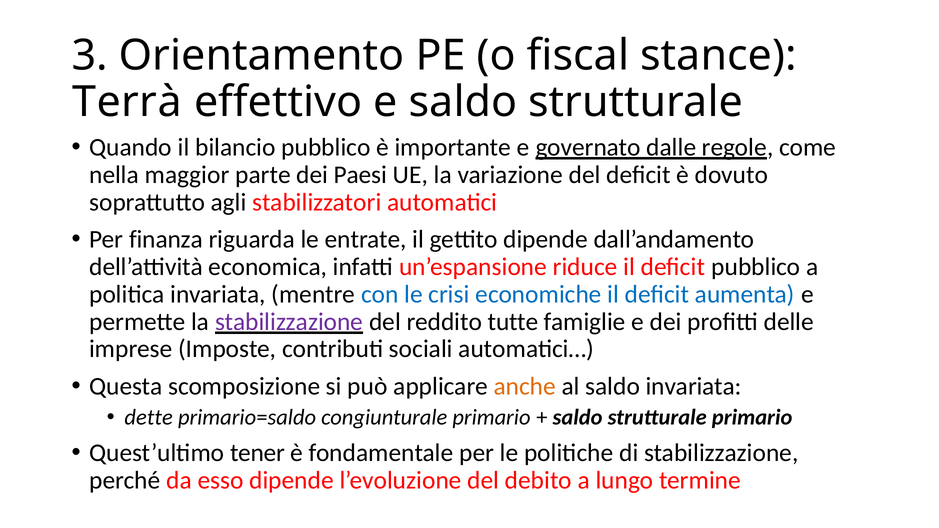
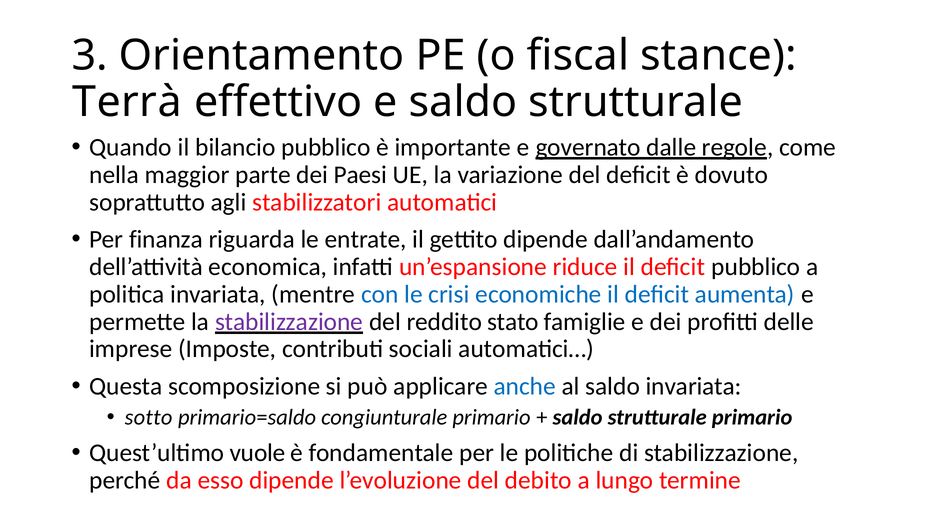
tutte: tutte -> stato
anche colour: orange -> blue
dette: dette -> sotto
tener: tener -> vuole
